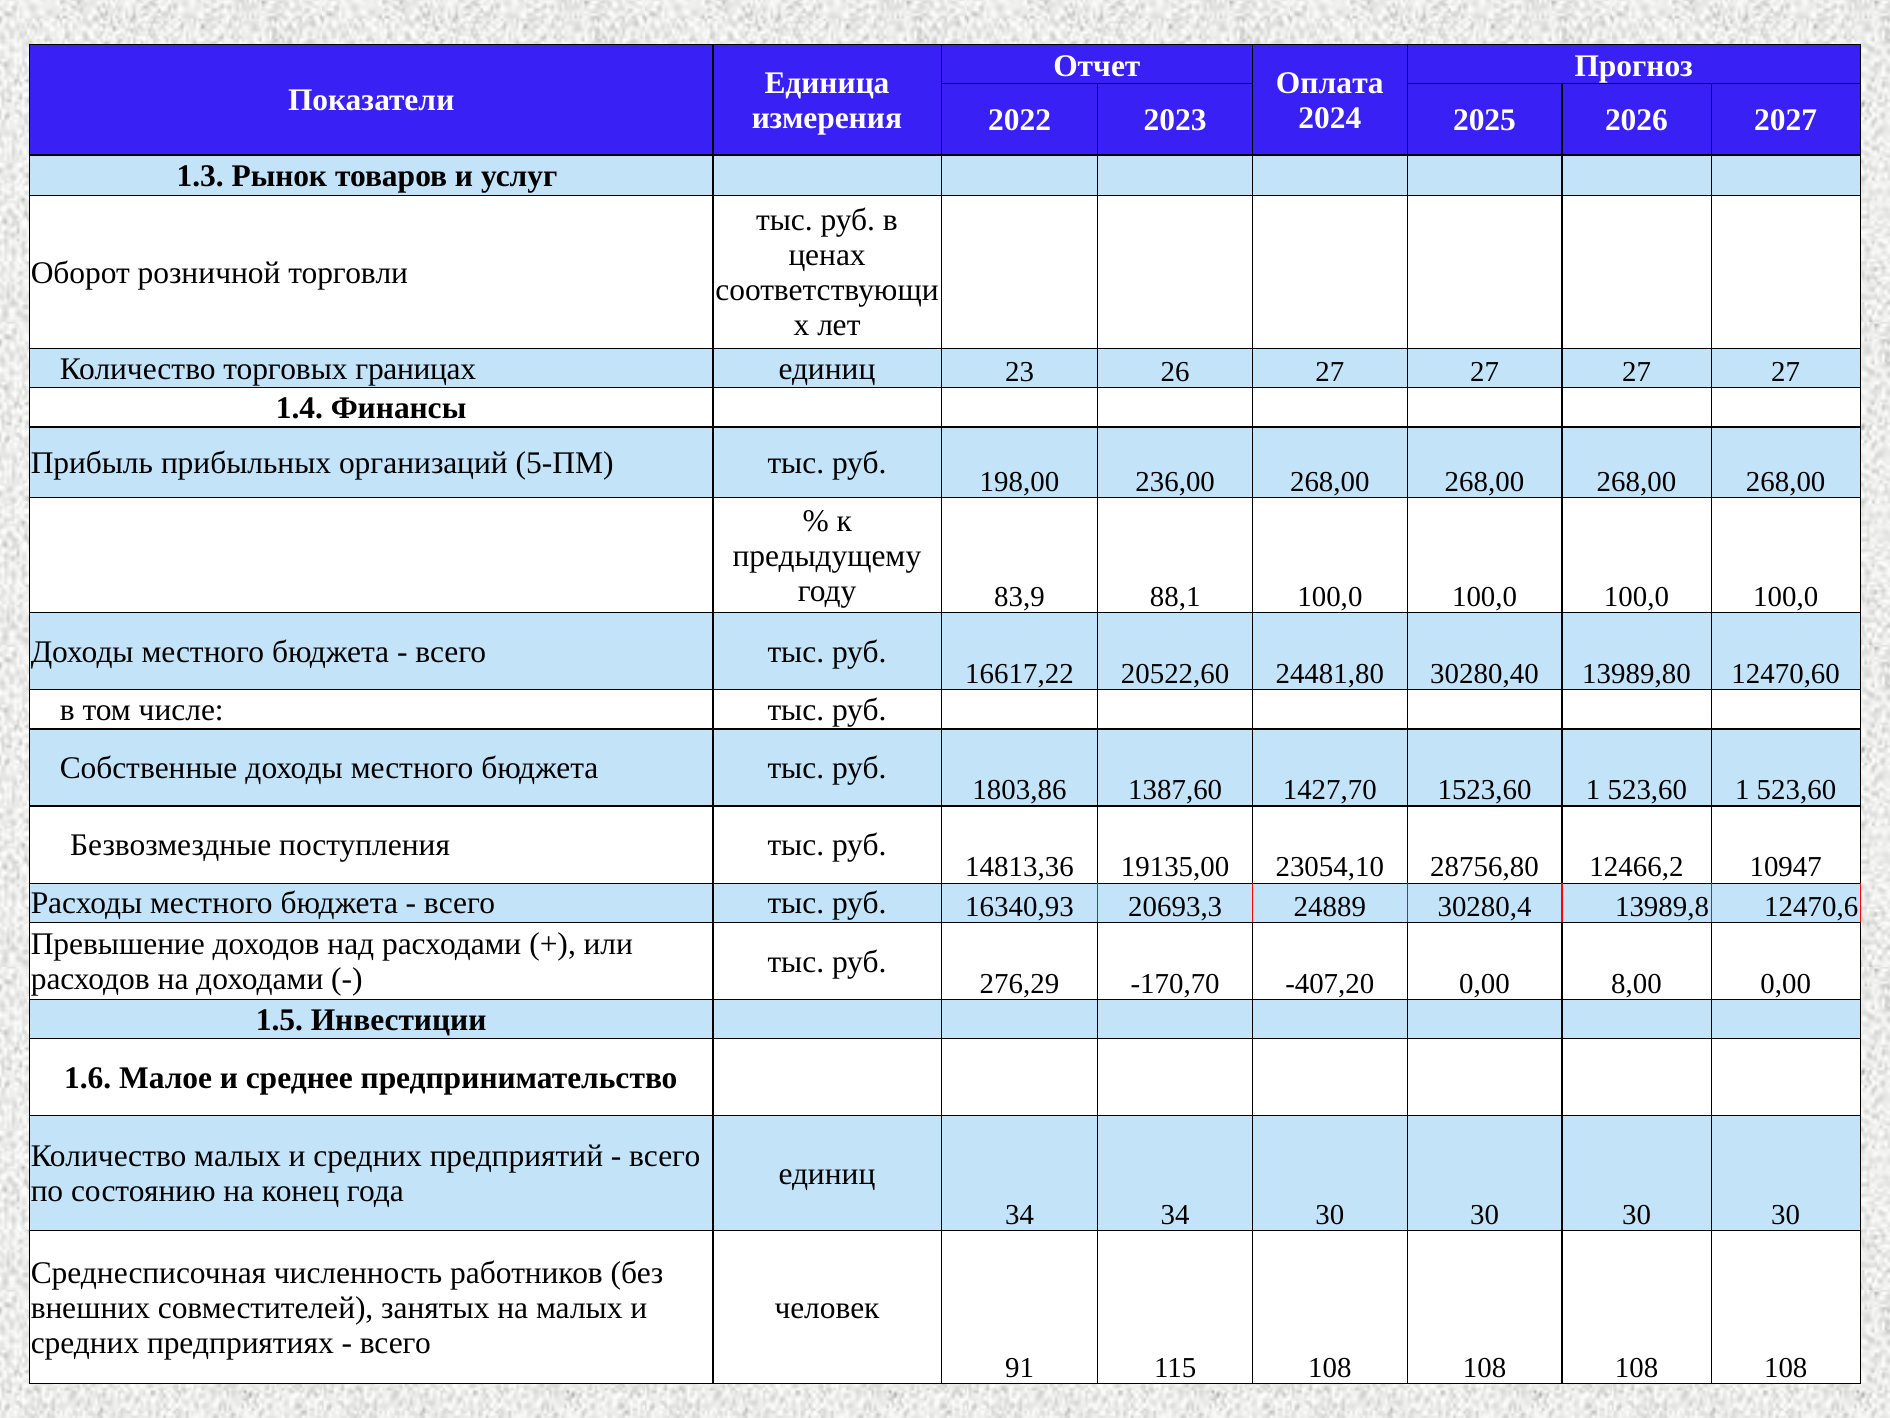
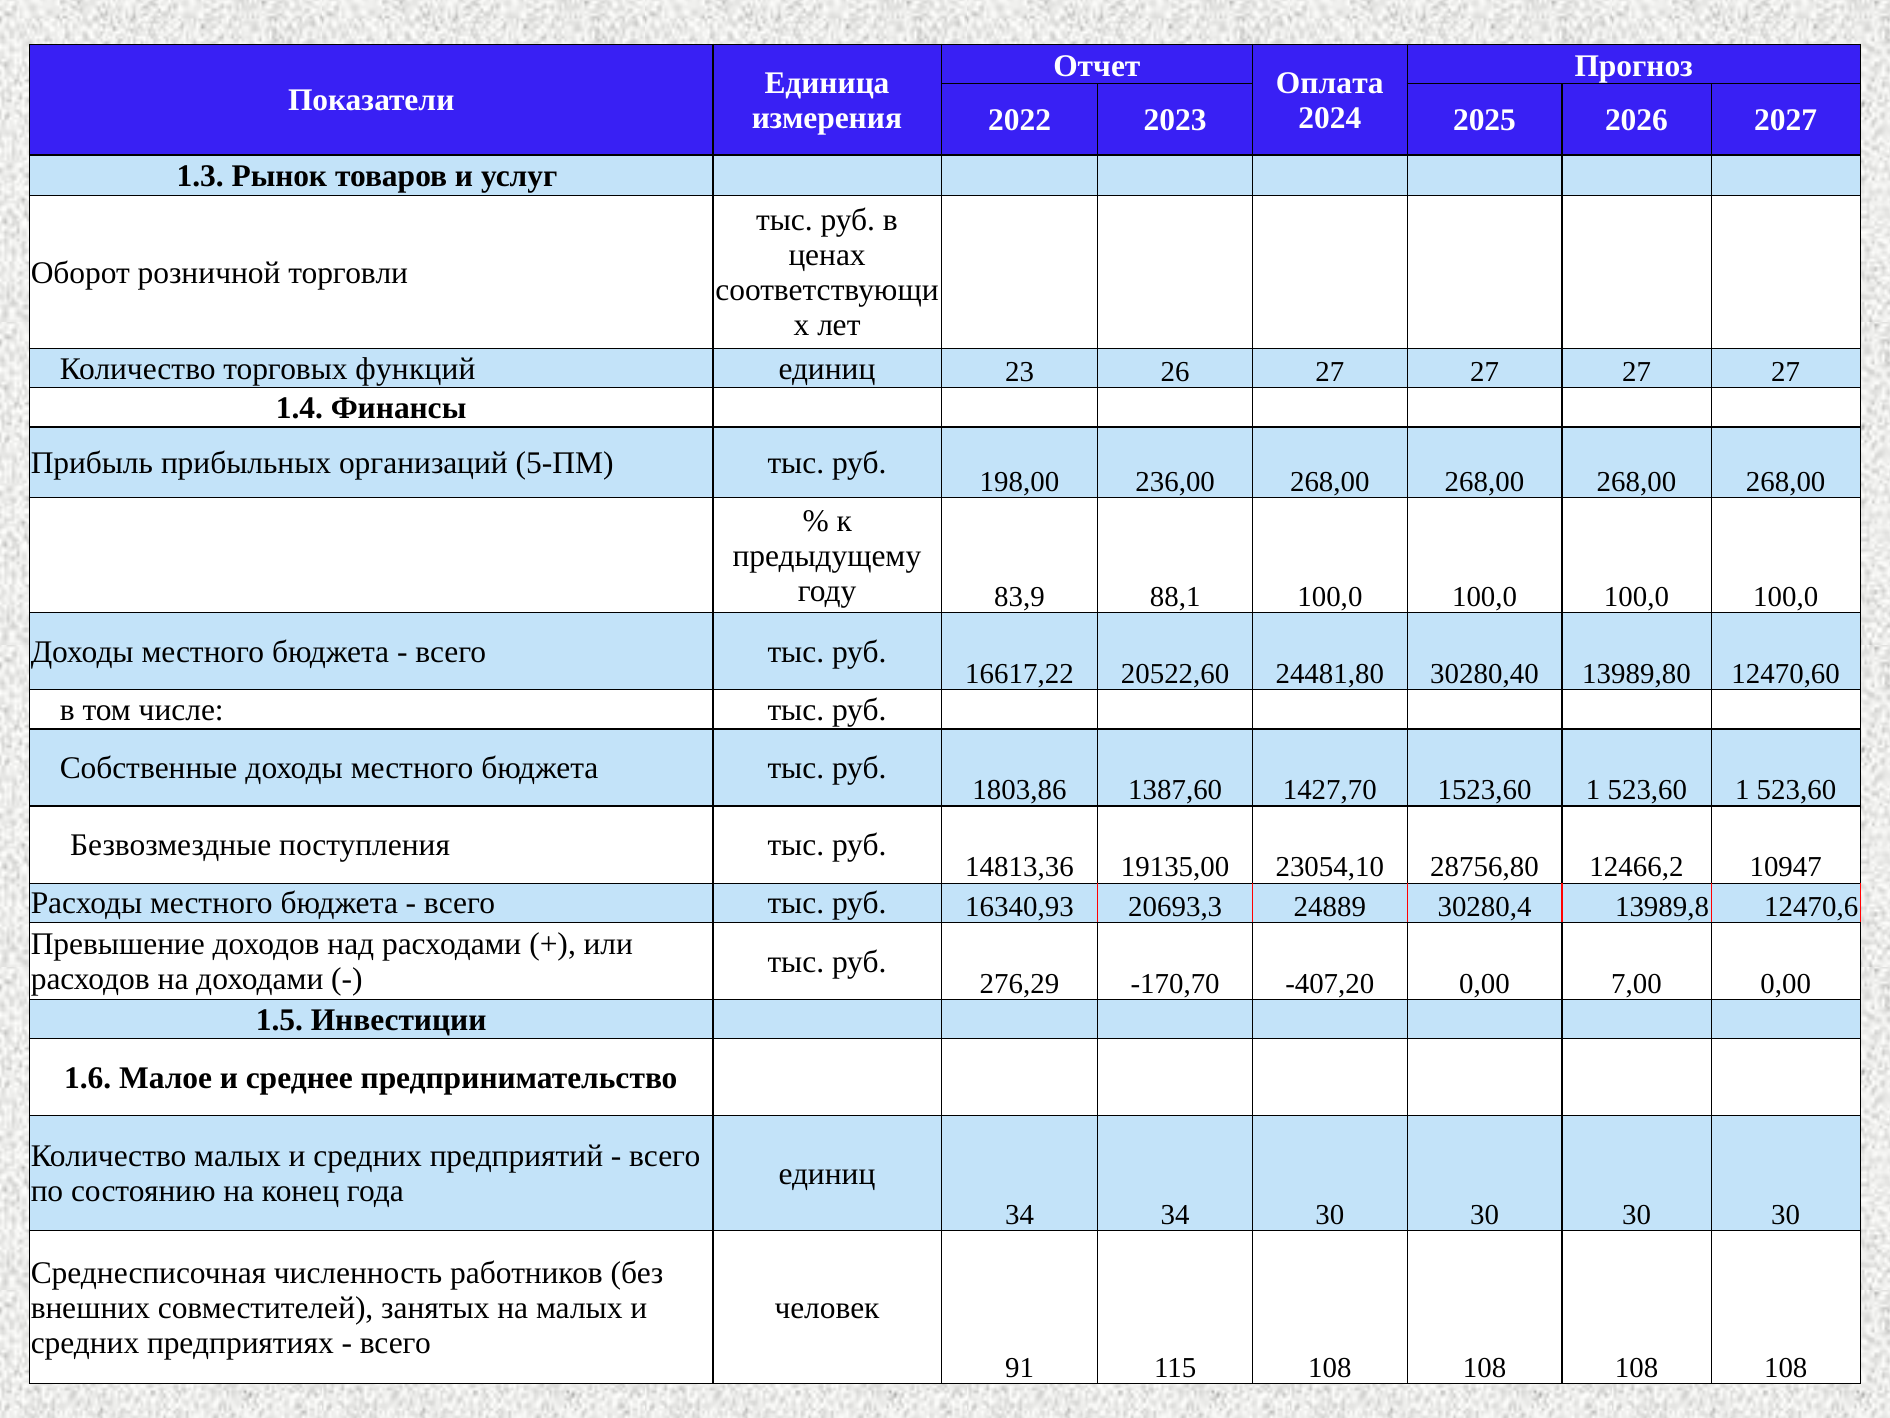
границах: границах -> функций
8,00: 8,00 -> 7,00
